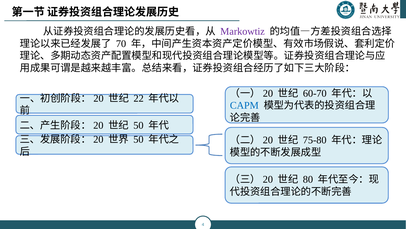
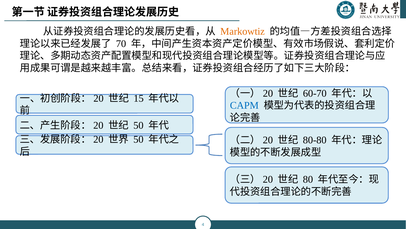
Markowtiz colour: purple -> orange
22: 22 -> 15
75-80: 75-80 -> 80-80
